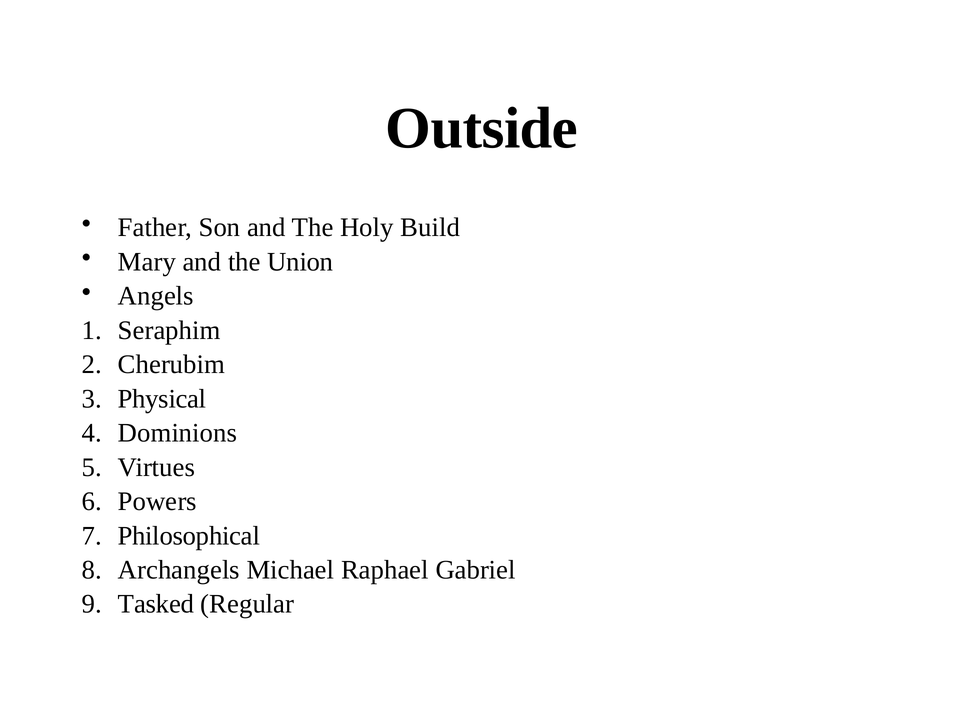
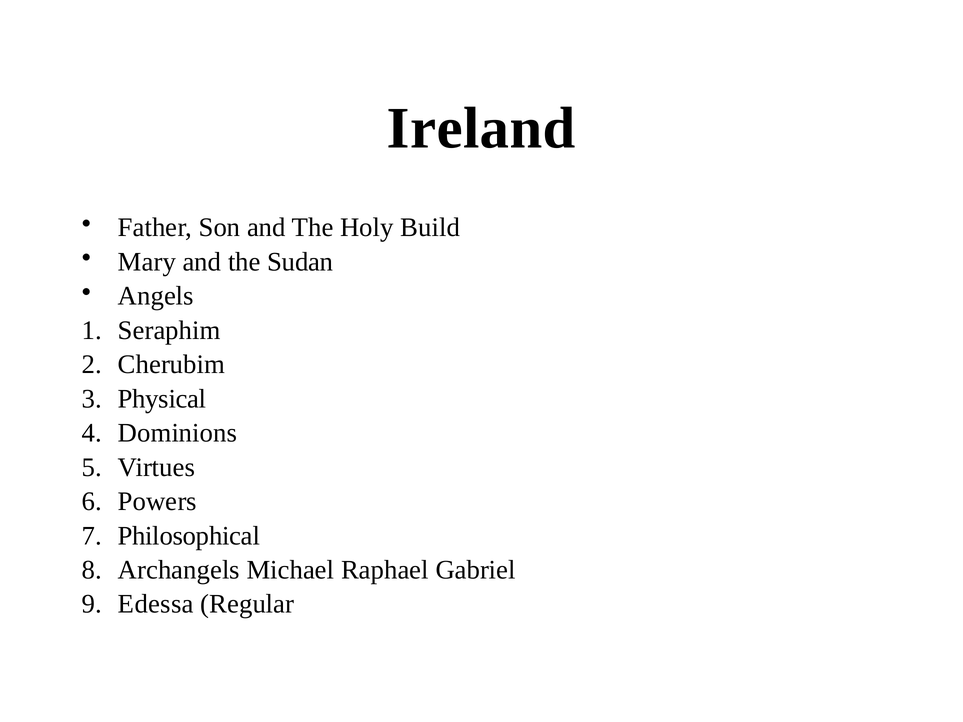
Outside: Outside -> Ireland
Union: Union -> Sudan
Tasked: Tasked -> Edessa
